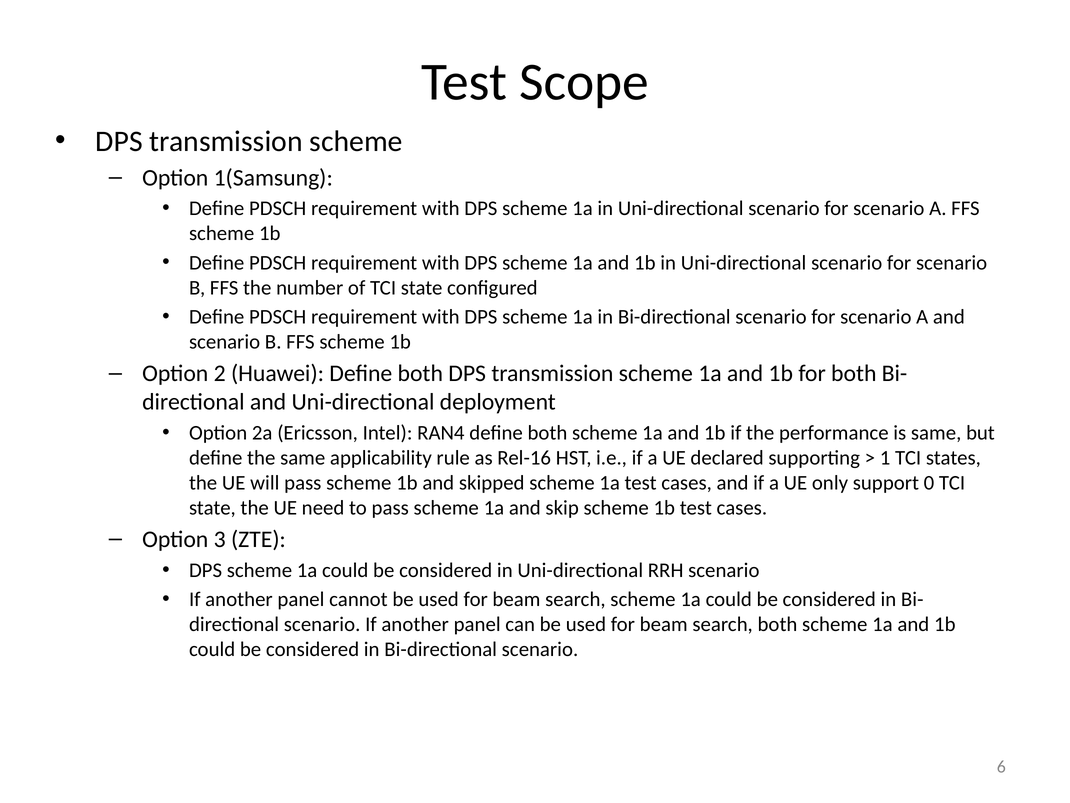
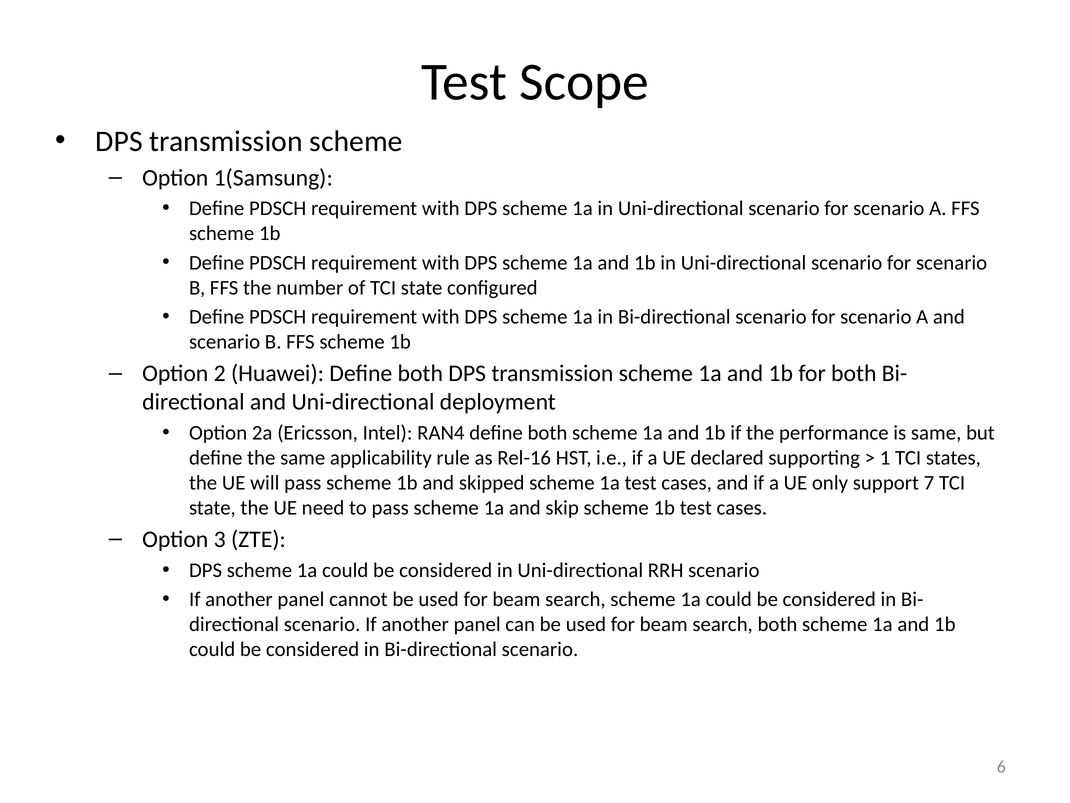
0: 0 -> 7
